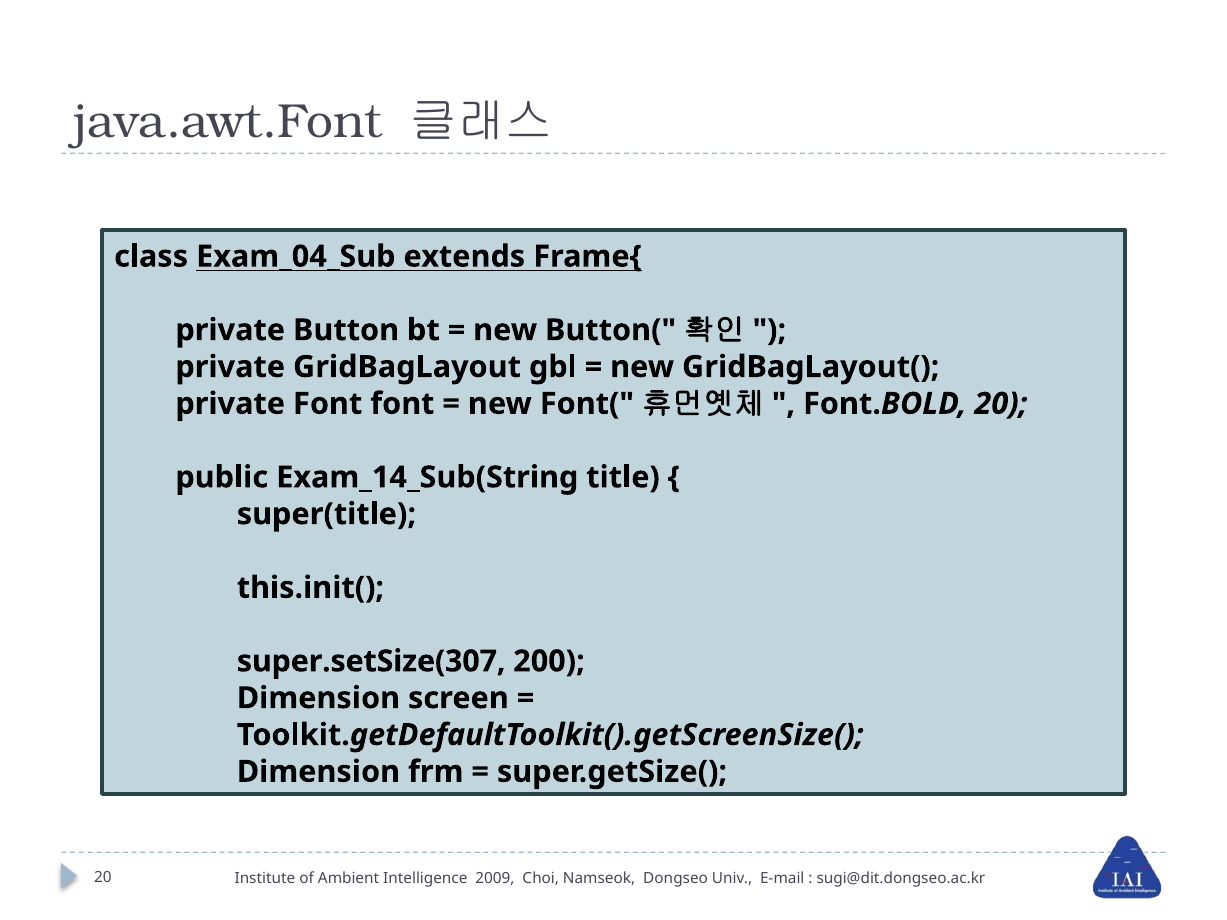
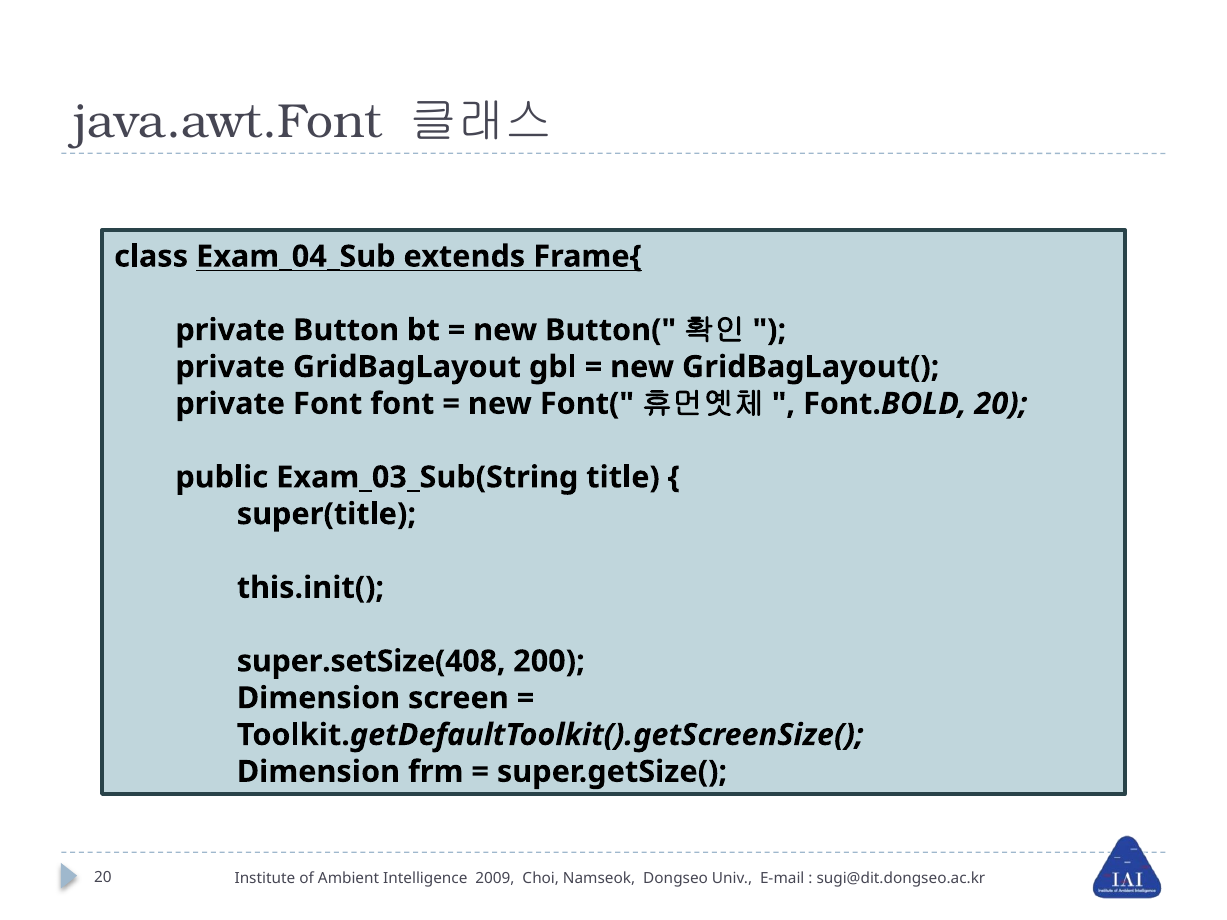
Exam_14_Sub(String: Exam_14_Sub(String -> Exam_03_Sub(String
super.setSize(307: super.setSize(307 -> super.setSize(408
